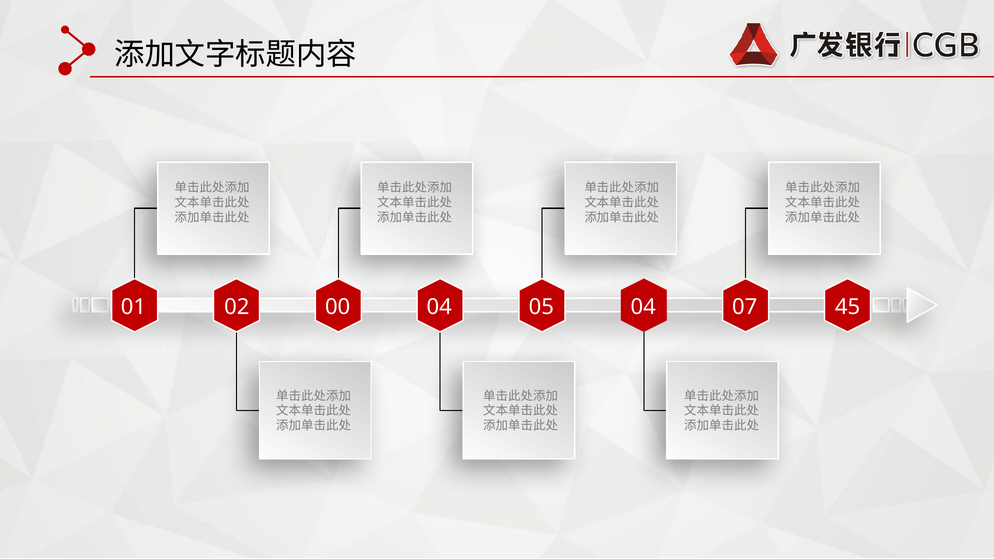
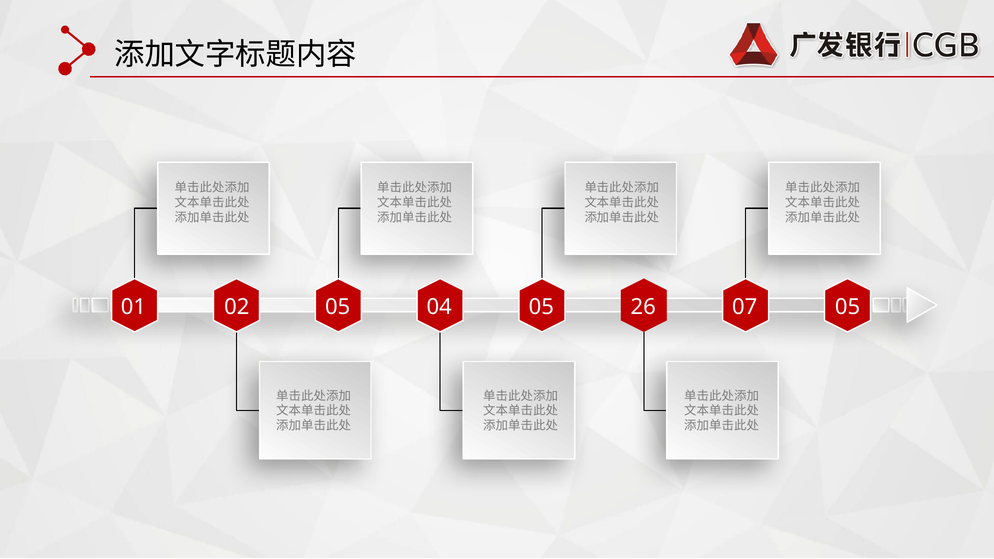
02 00: 00 -> 05
05 04: 04 -> 26
07 45: 45 -> 05
